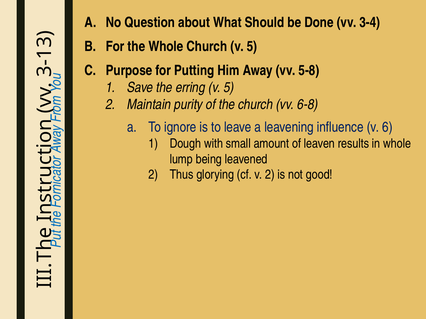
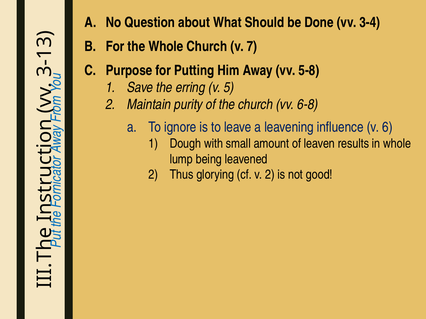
Church v 5: 5 -> 7
